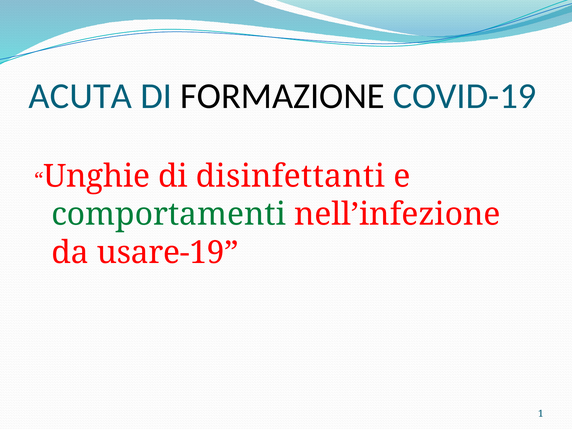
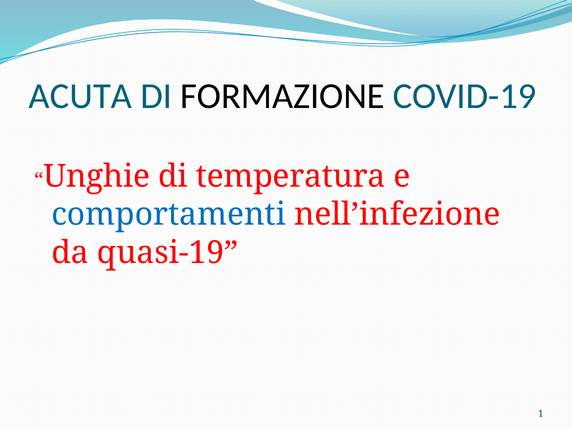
disinfettanti: disinfettanti -> temperatura
comportamenti colour: green -> blue
usare-19: usare-19 -> quasi-19
